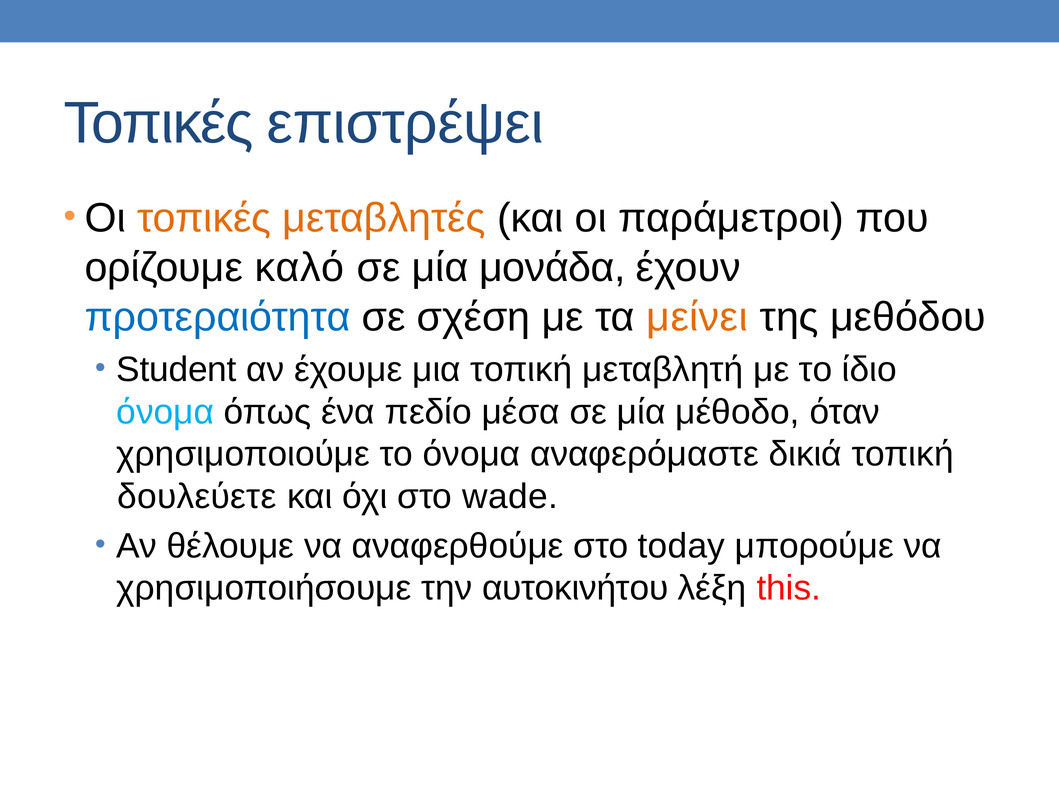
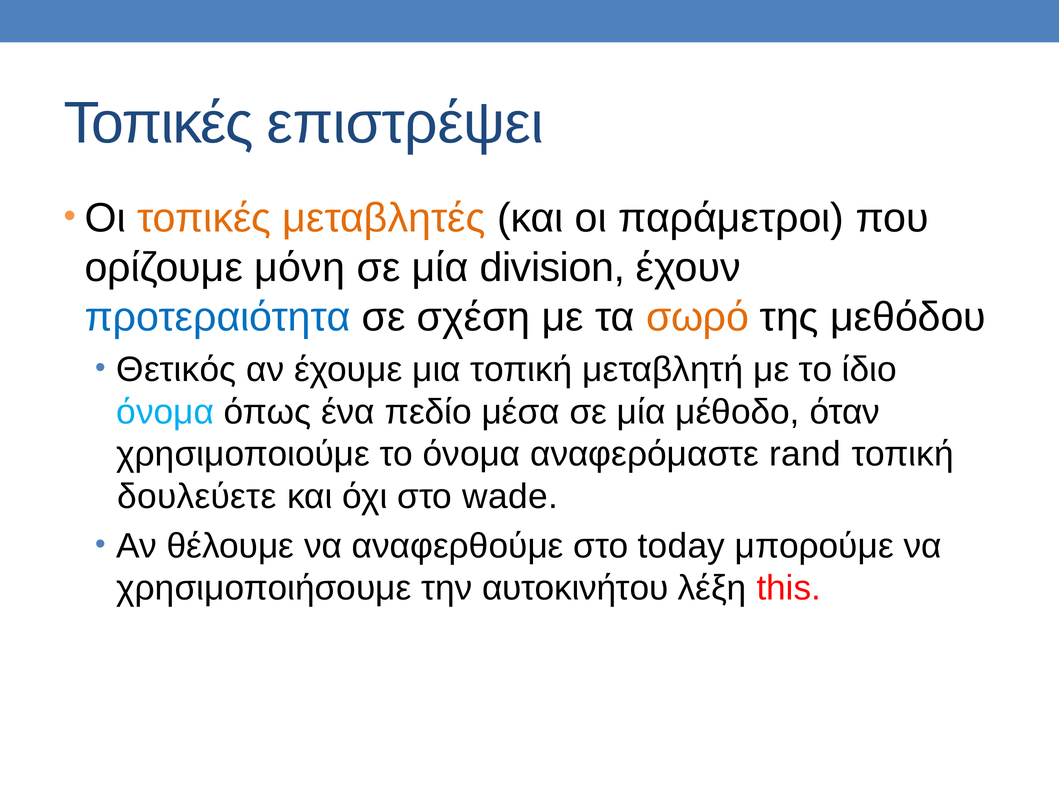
καλό: καλό -> μόνη
μονάδα: μονάδα -> division
μείνει: μείνει -> σωρό
Student: Student -> Θετικός
δικιά: δικιά -> rand
